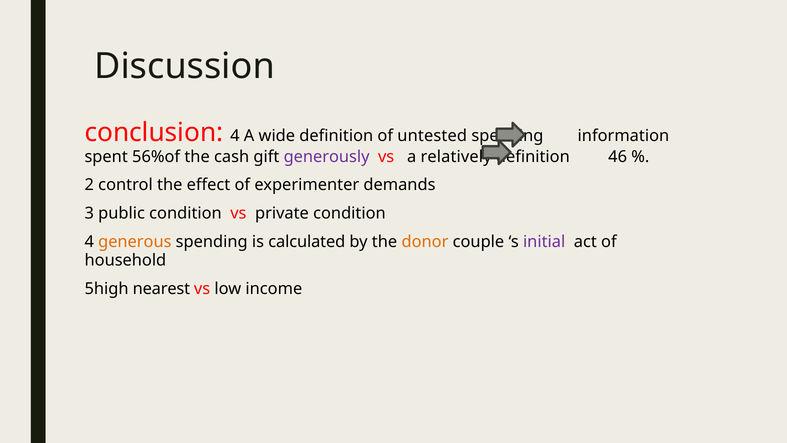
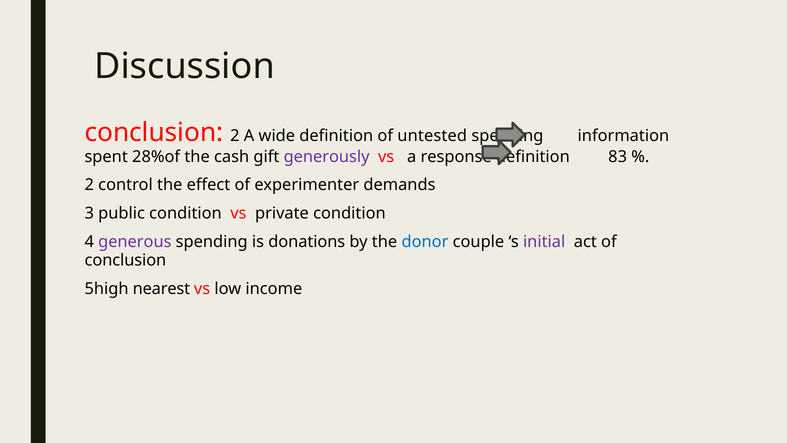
conclusion 4: 4 -> 2
56%of: 56%of -> 28%of
relatively: relatively -> response
46: 46 -> 83
generous colour: orange -> purple
calculated: calculated -> donations
donor colour: orange -> blue
household at (125, 260): household -> conclusion
